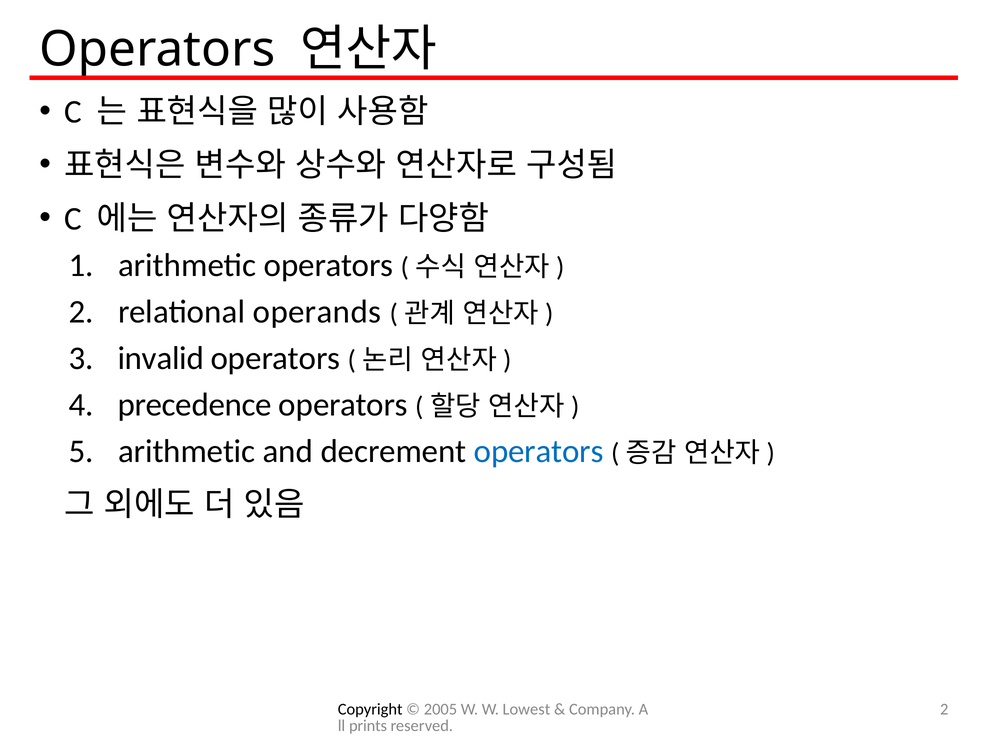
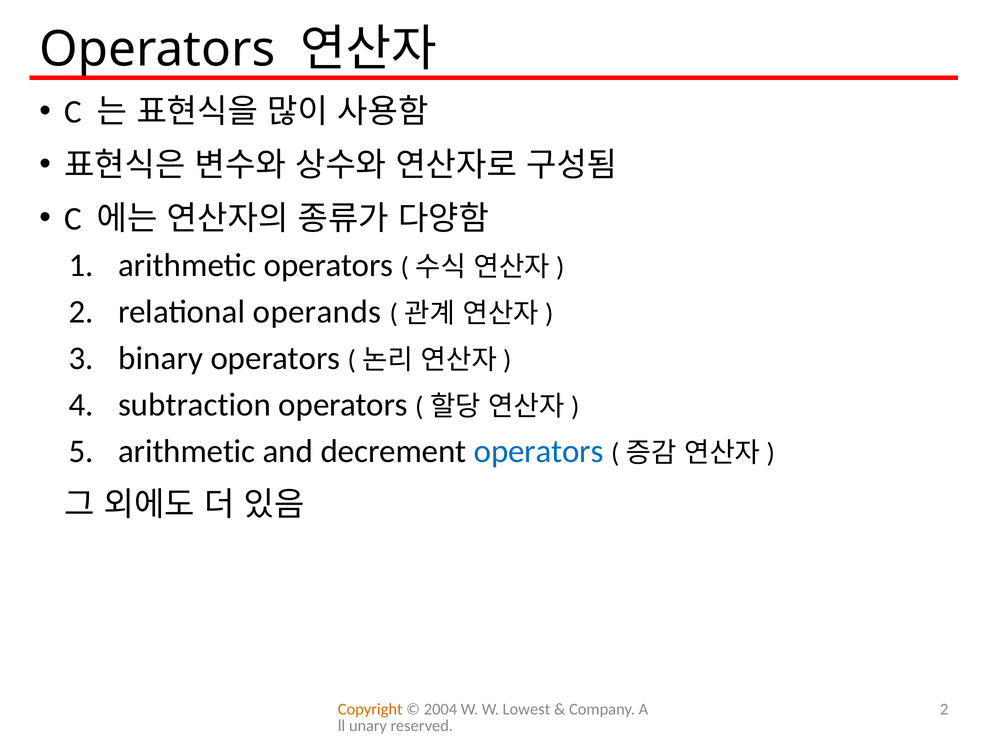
invalid: invalid -> binary
precedence: precedence -> subtraction
Copyright colour: black -> orange
2005: 2005 -> 2004
prints: prints -> unary
